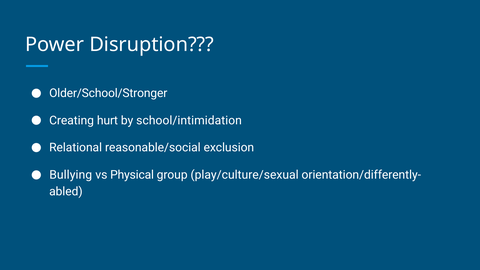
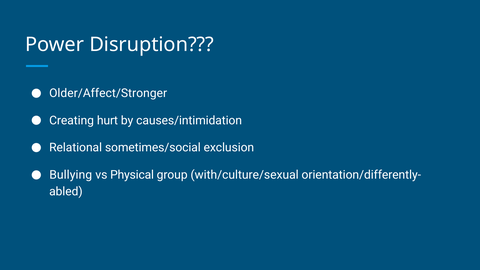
Older/School/Stronger: Older/School/Stronger -> Older/Affect/Stronger
school/intimidation: school/intimidation -> causes/intimidation
reasonable/social: reasonable/social -> sometimes/social
play/culture/sexual: play/culture/sexual -> with/culture/sexual
